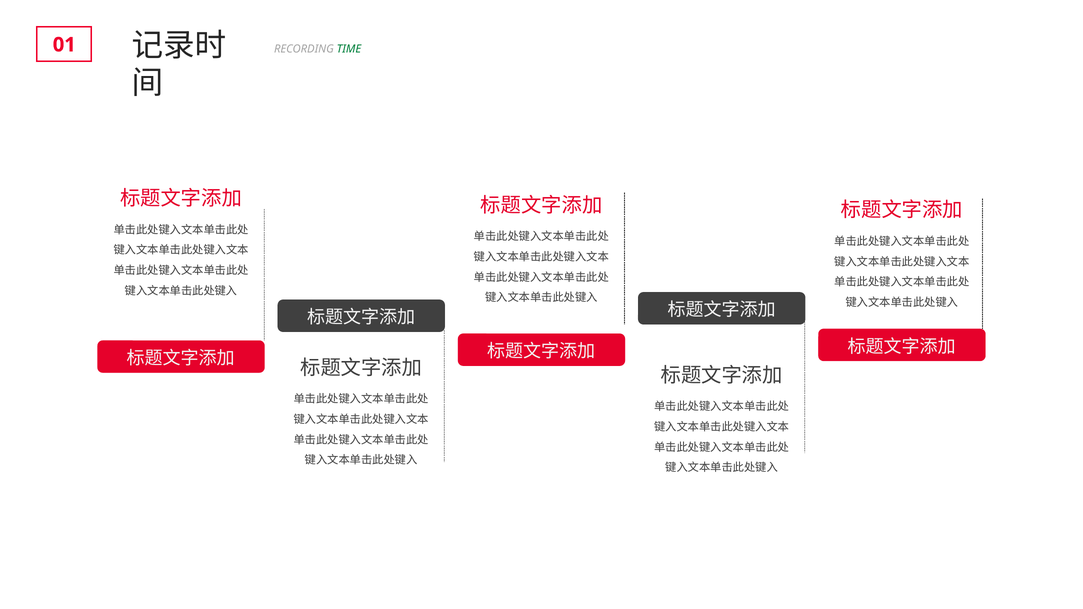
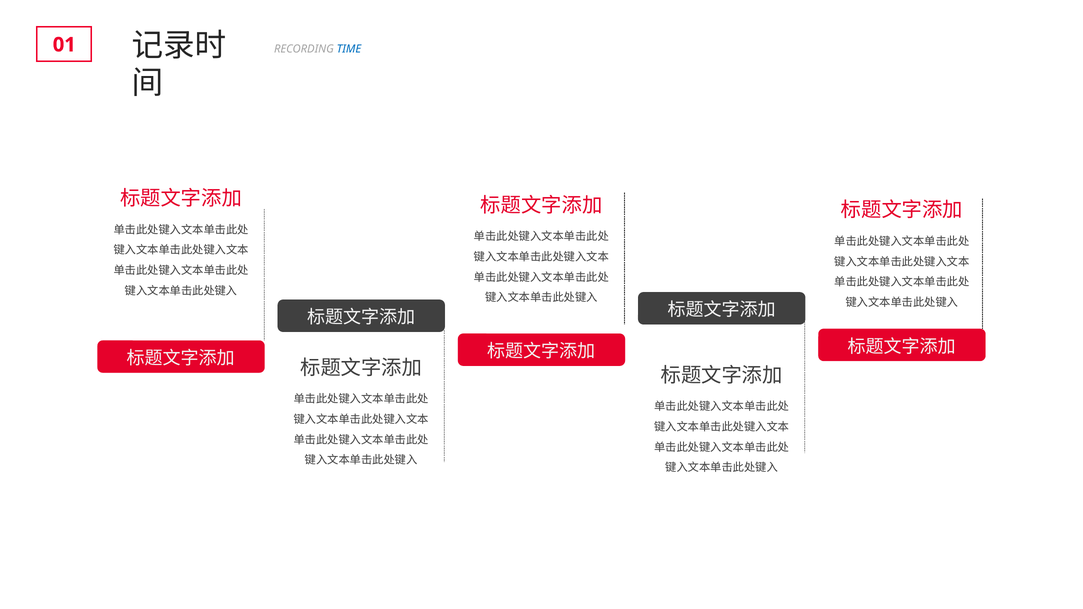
TIME colour: green -> blue
